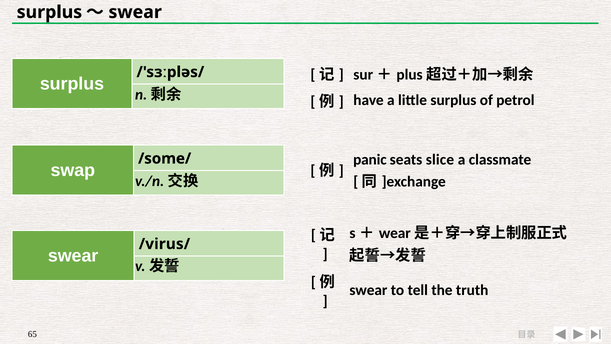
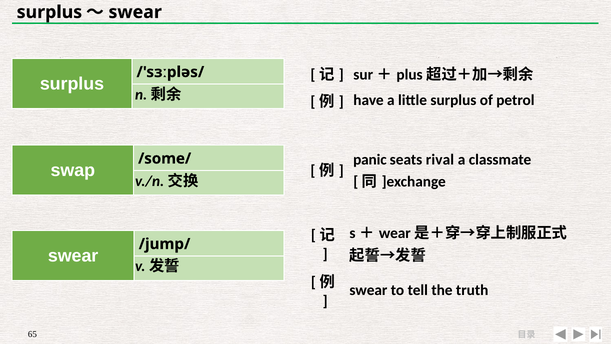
slice: slice -> rival
/virus/: /virus/ -> /jump/
